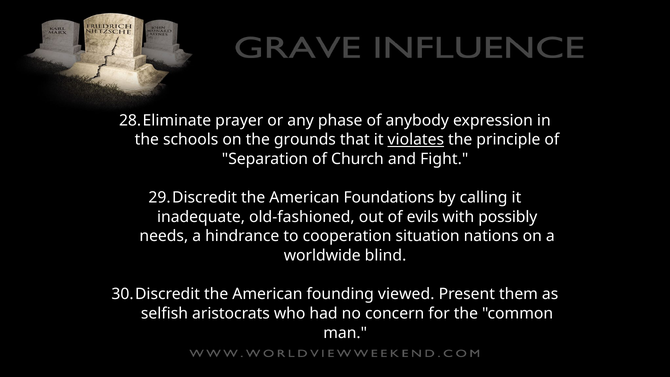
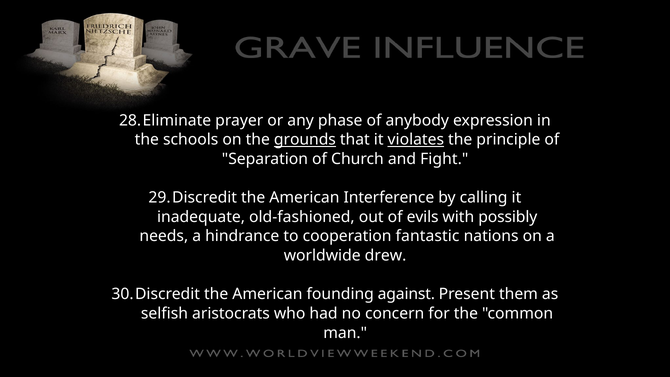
grounds underline: none -> present
Foundations: Foundations -> Interference
situation: situation -> fantastic
blind: blind -> drew
viewed: viewed -> against
